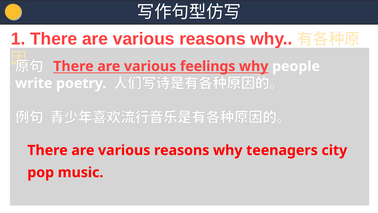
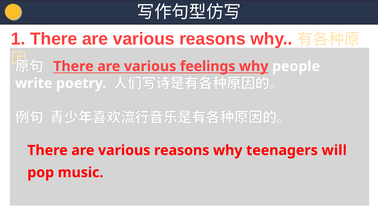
city: city -> will
